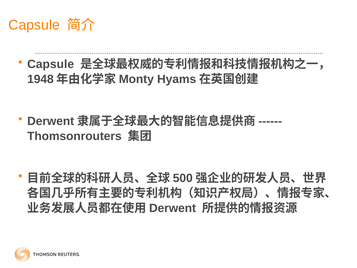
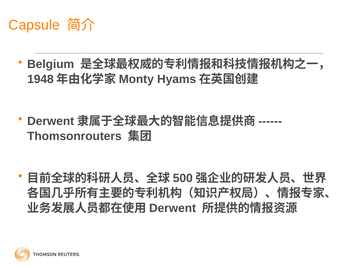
Capsule at (51, 64): Capsule -> Belgium
